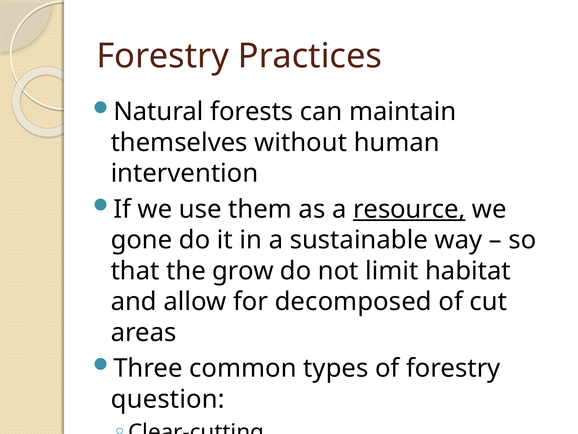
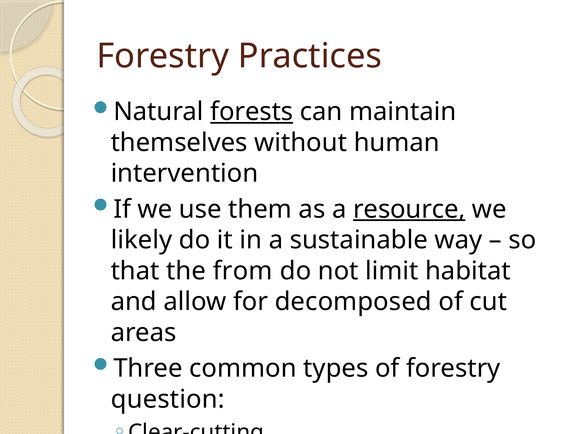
forests underline: none -> present
gone: gone -> likely
grow: grow -> from
